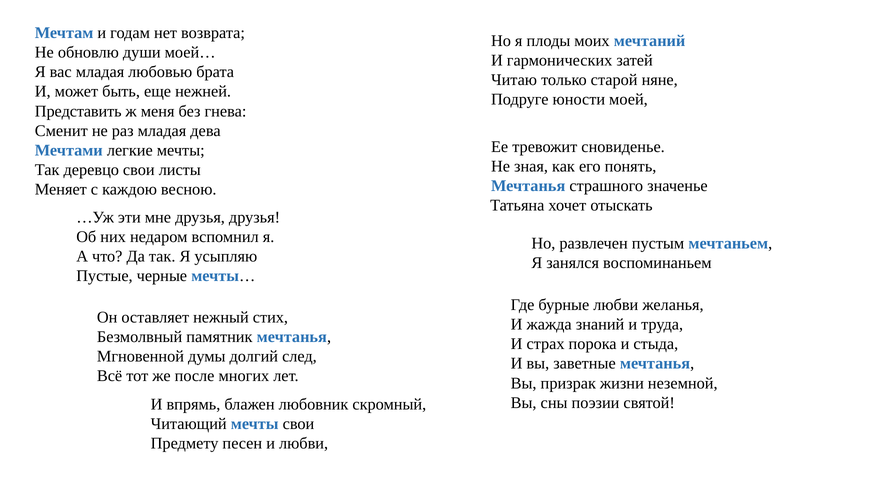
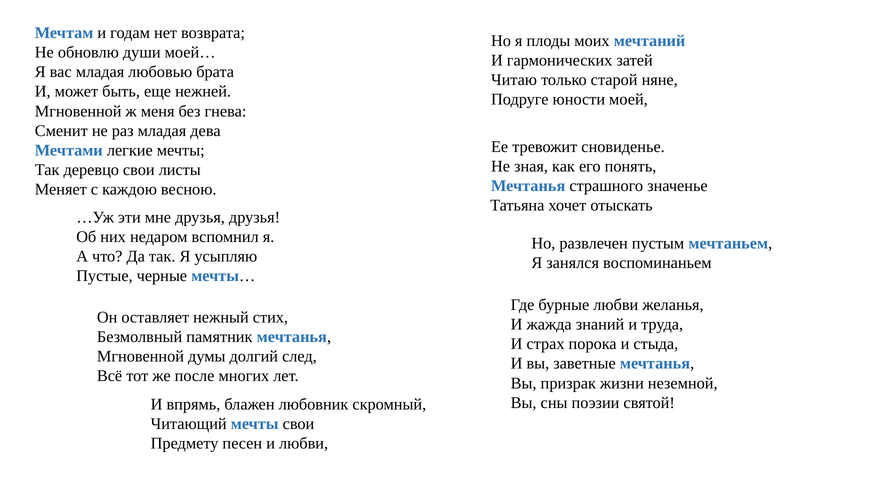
Представить at (78, 111): Представить -> Мгновенной
